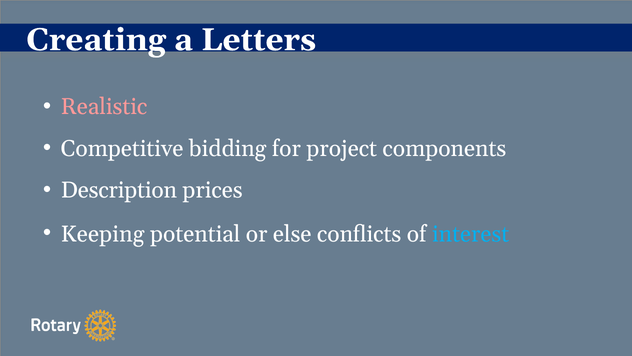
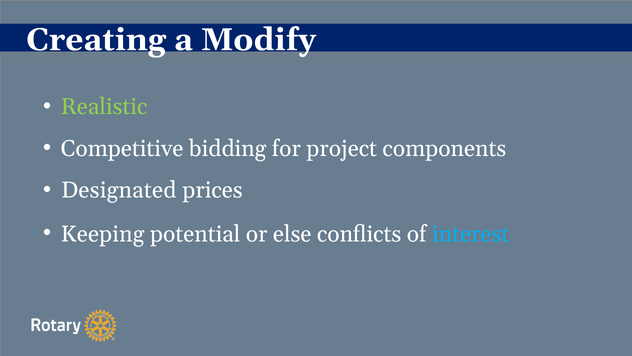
Letters: Letters -> Modify
Realistic colour: pink -> light green
Description: Description -> Designated
